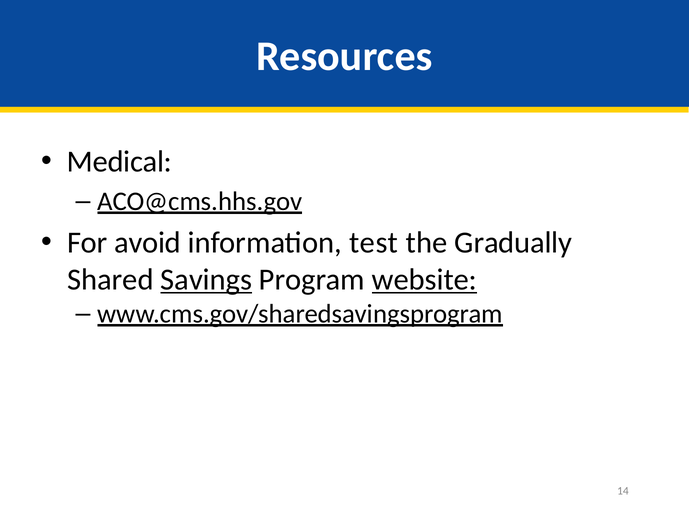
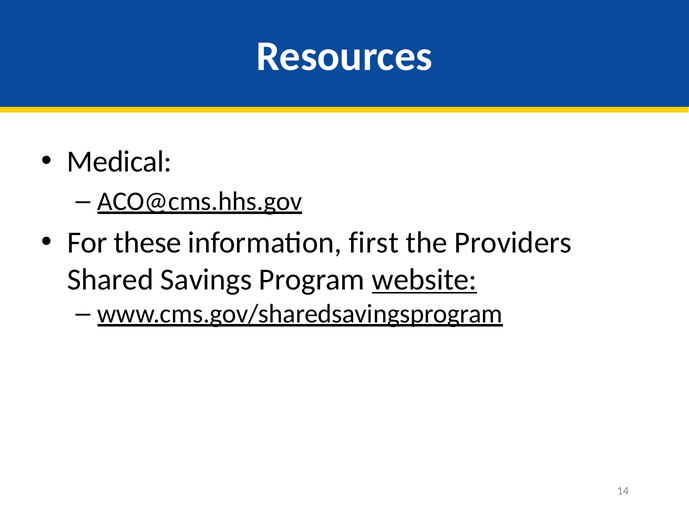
avoid: avoid -> these
test: test -> first
Gradually: Gradually -> Providers
Savings underline: present -> none
